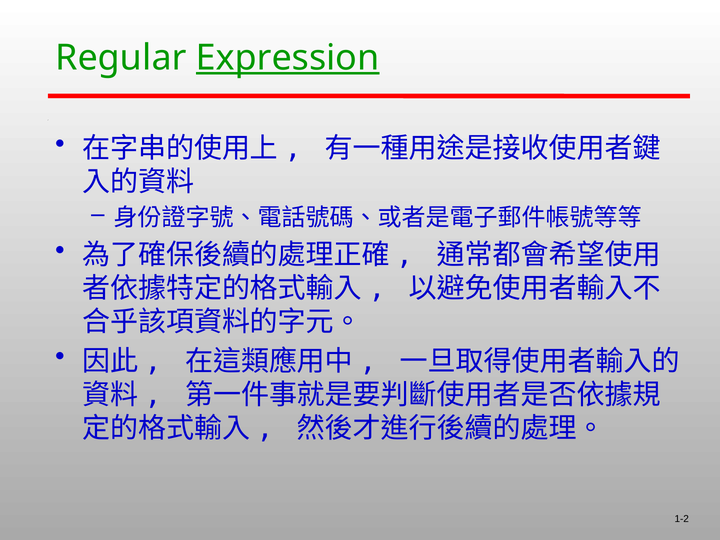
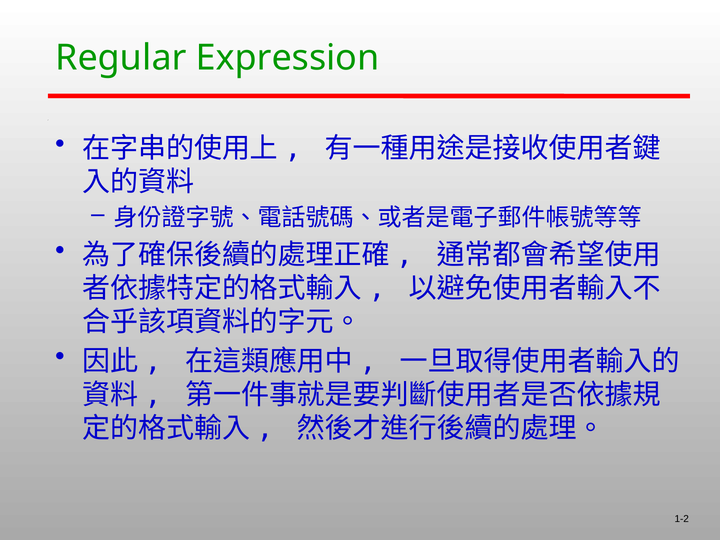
Expression underline: present -> none
